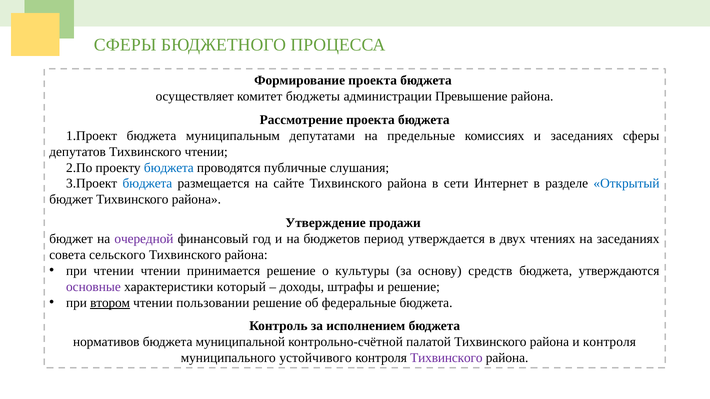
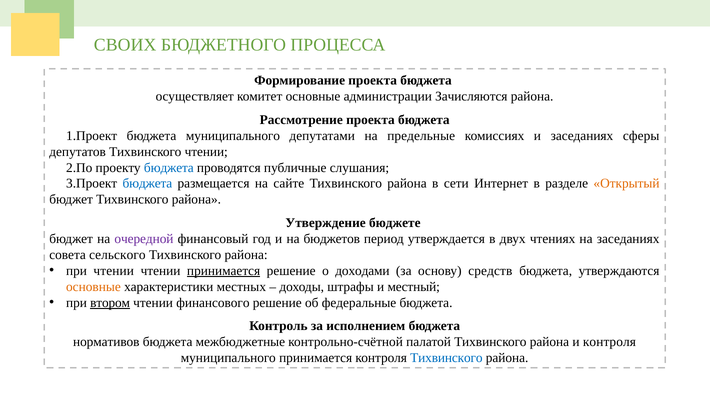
СФЕРЫ at (125, 45): СФЕРЫ -> СВОИХ
комитет бюджеты: бюджеты -> основные
Превышение: Превышение -> Зачисляются
бюджета муниципальным: муниципальным -> муниципального
Открытый colour: blue -> orange
продажи: продажи -> бюджете
принимается at (224, 271) underline: none -> present
культуры: культуры -> доходами
основные at (93, 287) colour: purple -> orange
который: который -> местных
и решение: решение -> местный
пользовании: пользовании -> финансового
муниципальной: муниципальной -> межбюджетные
муниципального устойчивого: устойчивого -> принимается
Тихвинского at (446, 358) colour: purple -> blue
